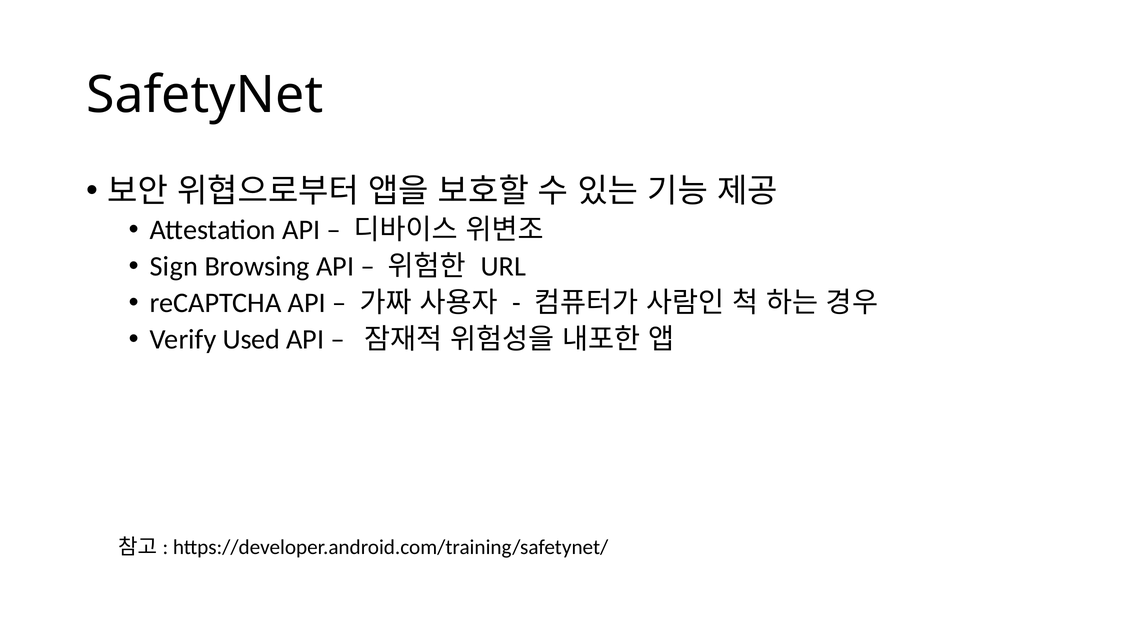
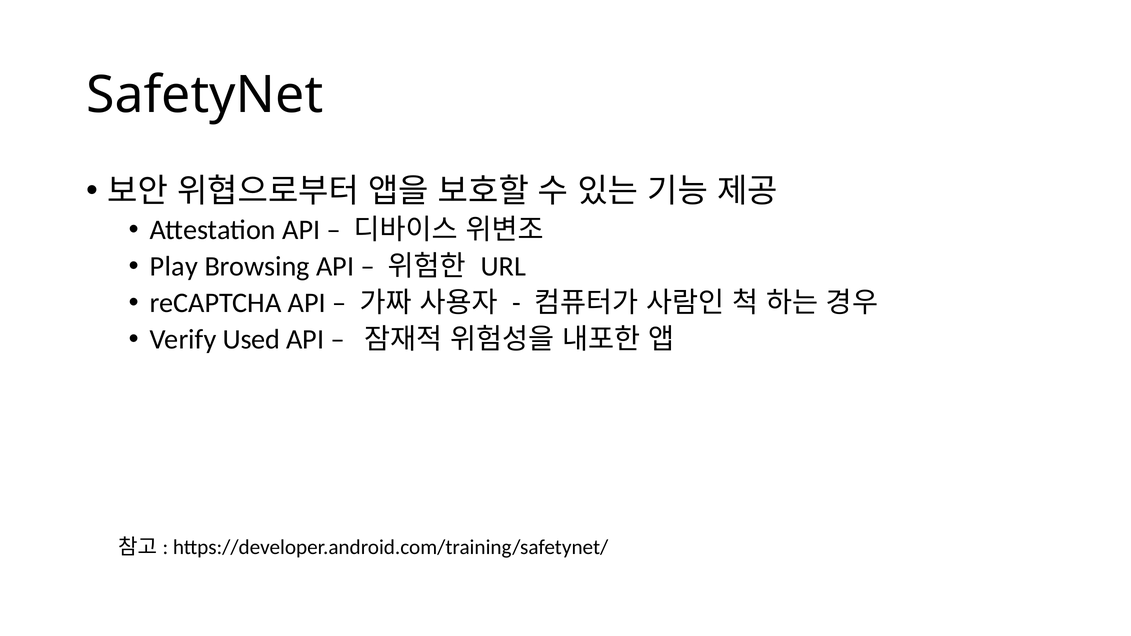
Sign: Sign -> Play
